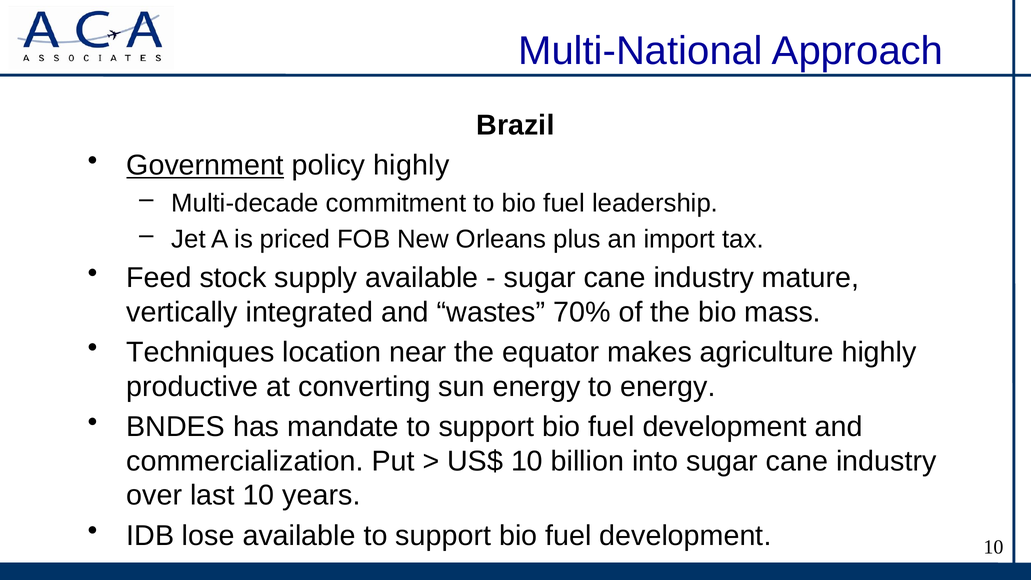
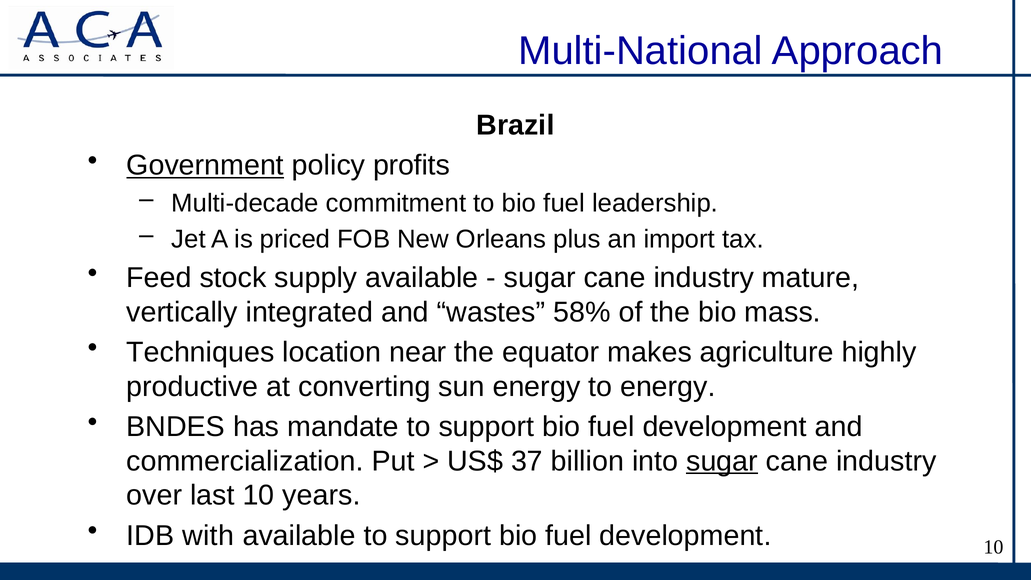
policy highly: highly -> profits
70%: 70% -> 58%
US$ 10: 10 -> 37
sugar at (722, 461) underline: none -> present
lose: lose -> with
